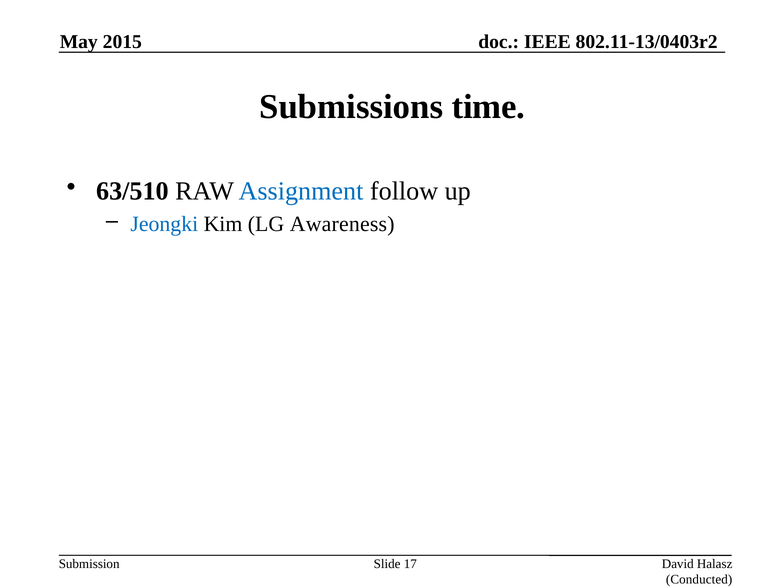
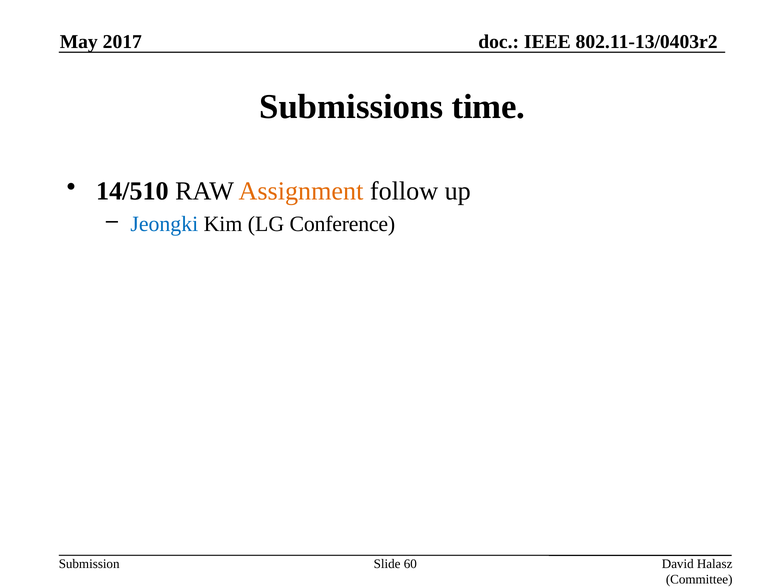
2015: 2015 -> 2017
63/510: 63/510 -> 14/510
Assignment colour: blue -> orange
Awareness: Awareness -> Conference
17: 17 -> 60
Conducted: Conducted -> Committee
